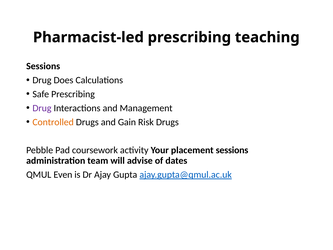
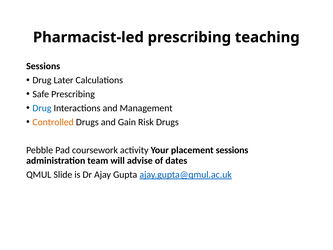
Does: Does -> Later
Drug at (42, 108) colour: purple -> blue
Even: Even -> Slide
